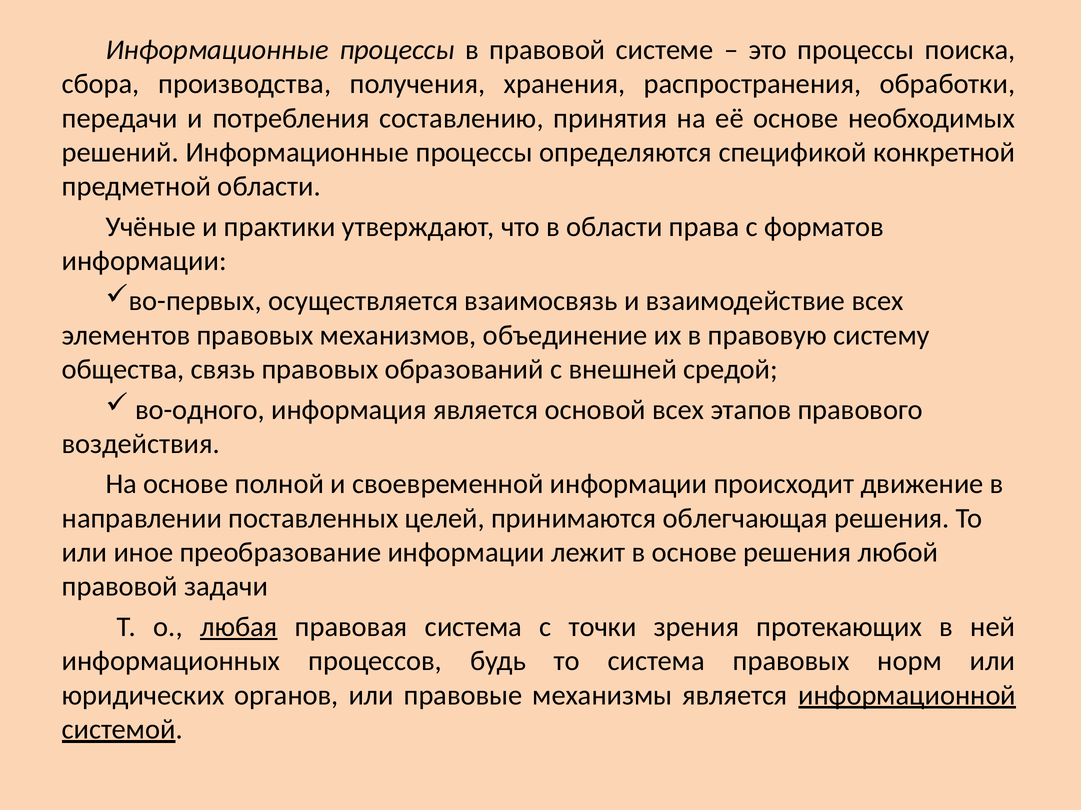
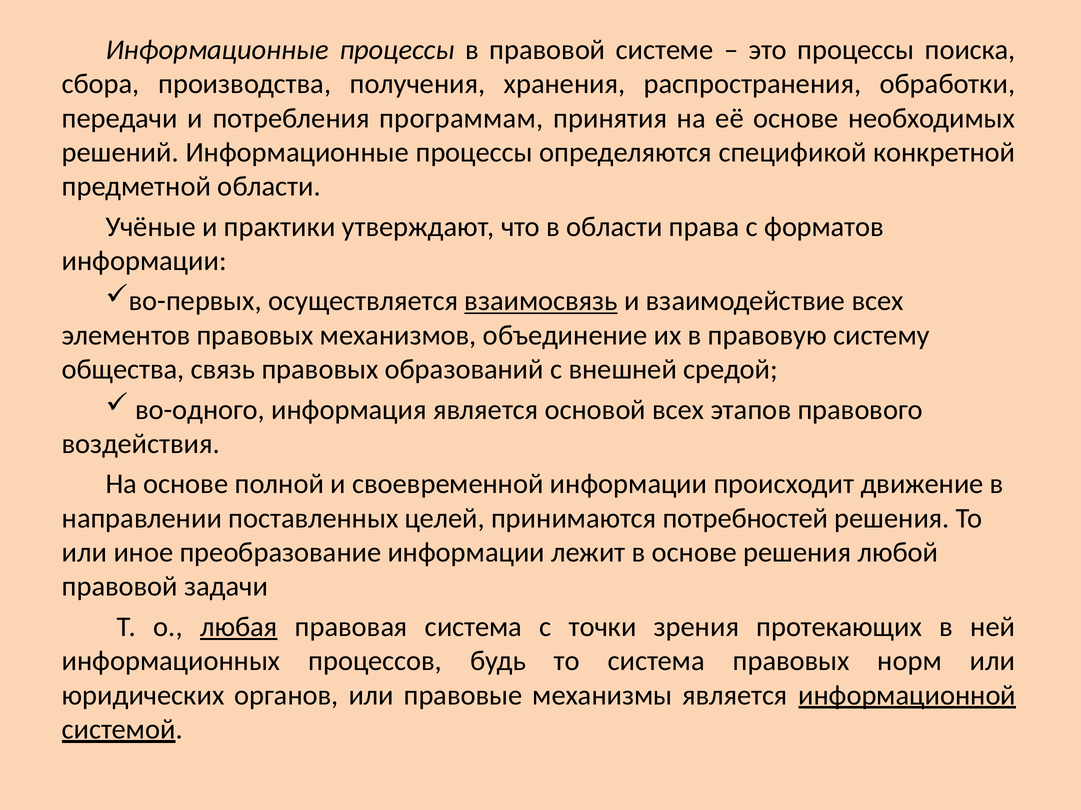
составлению: составлению -> программам
взаимосвязь underline: none -> present
облегчающая: облегчающая -> потребностей
